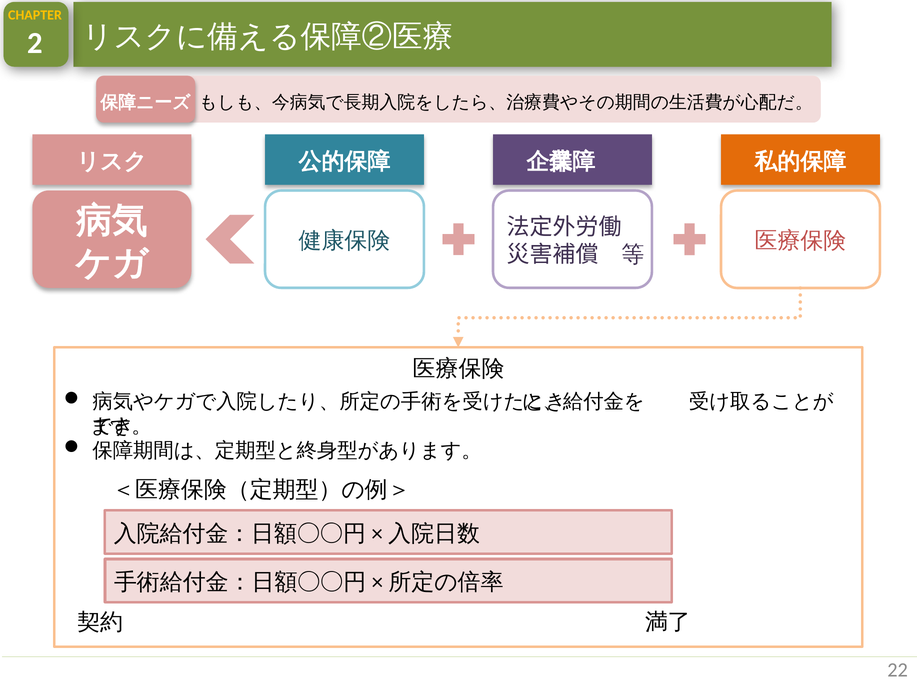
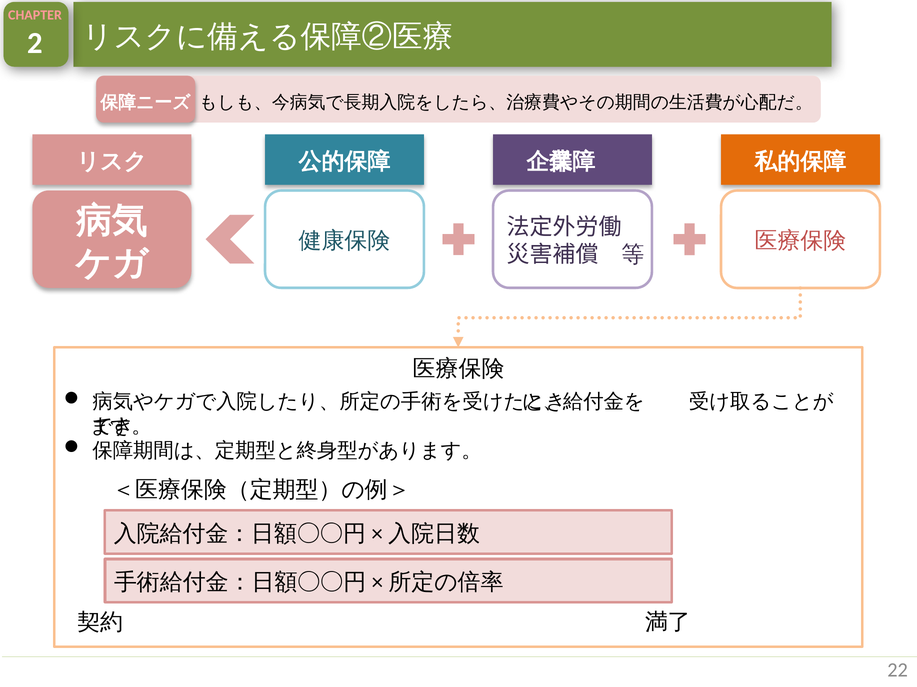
CHAPTER colour: yellow -> pink
